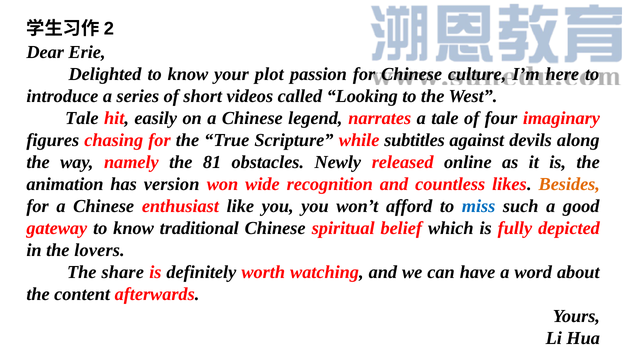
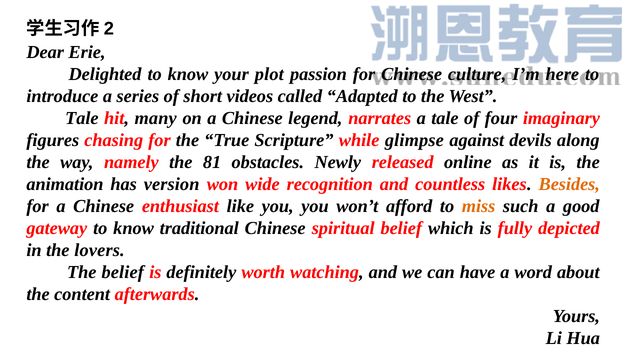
Looking: Looking -> Adapted
easily: easily -> many
subtitles: subtitles -> glimpse
miss colour: blue -> orange
The share: share -> belief
